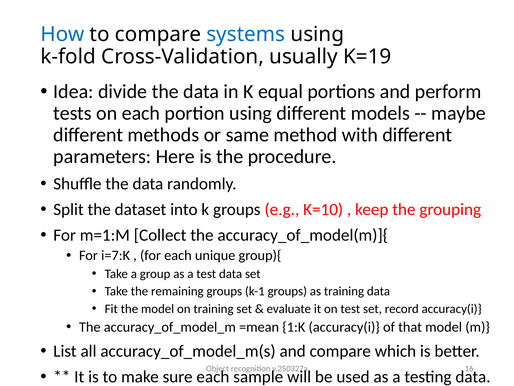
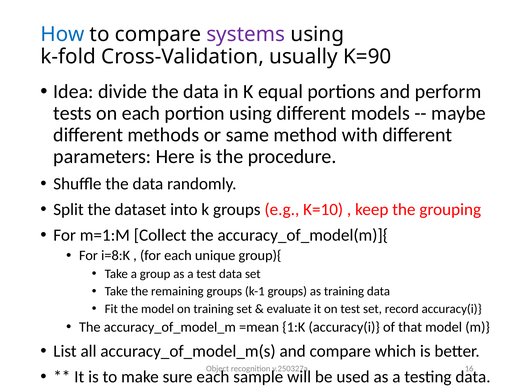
systems colour: blue -> purple
K=19: K=19 -> K=90
i=7:K: i=7:K -> i=8:K
